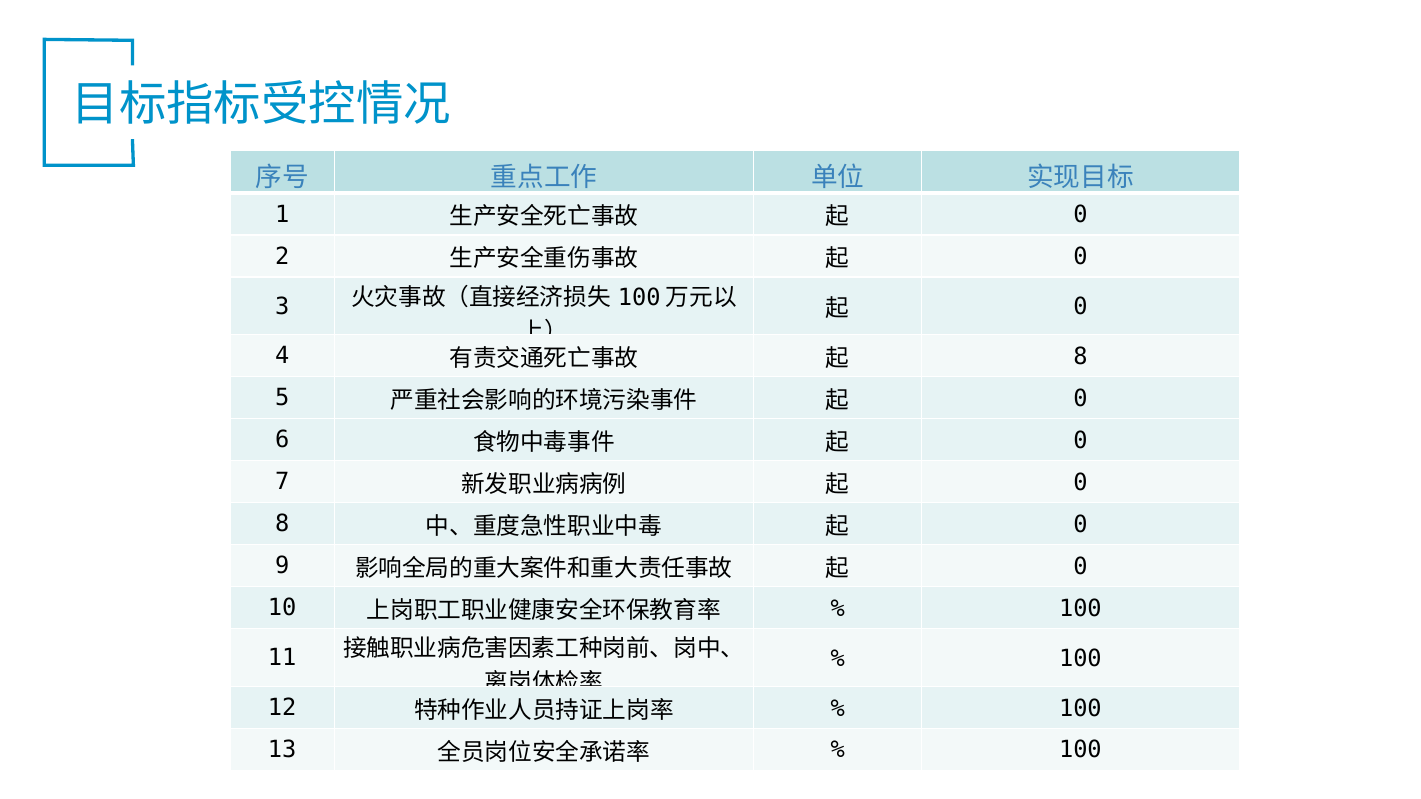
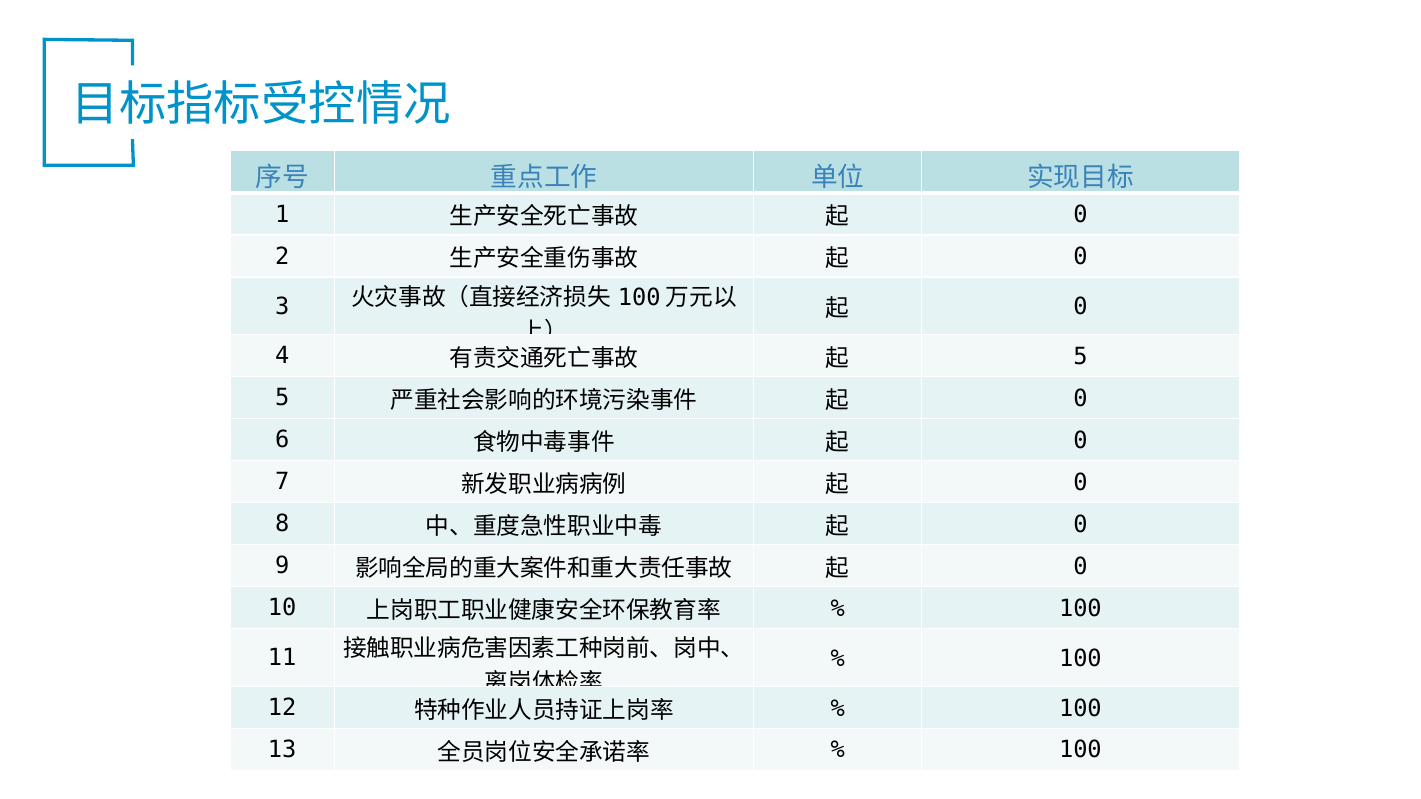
8 at (1080, 357): 8 -> 5
